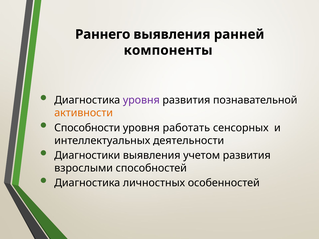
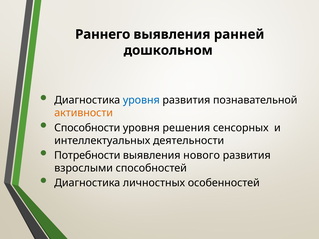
компоненты: компоненты -> дошкольном
уровня at (141, 100) colour: purple -> blue
работать: работать -> решения
Диагностики: Диагностики -> Потребности
учетом: учетом -> нового
